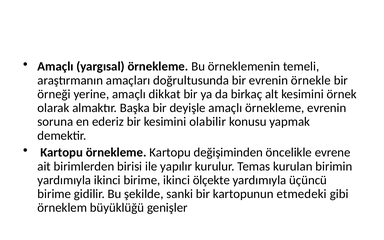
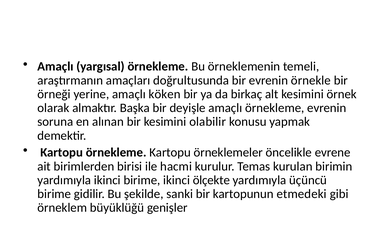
dikkat: dikkat -> köken
ederiz: ederiz -> alınan
değişiminden: değişiminden -> örneklemeler
yapılır: yapılır -> hacmi
